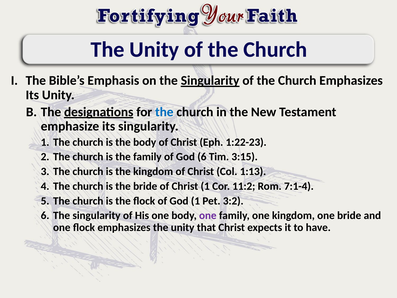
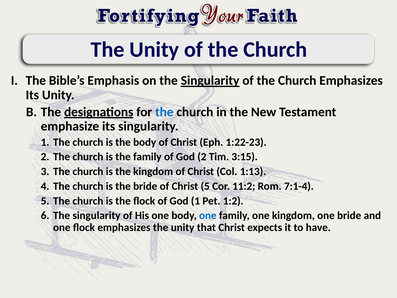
God 6: 6 -> 2
Christ 1: 1 -> 5
3:2: 3:2 -> 1:2
one at (208, 215) colour: purple -> blue
